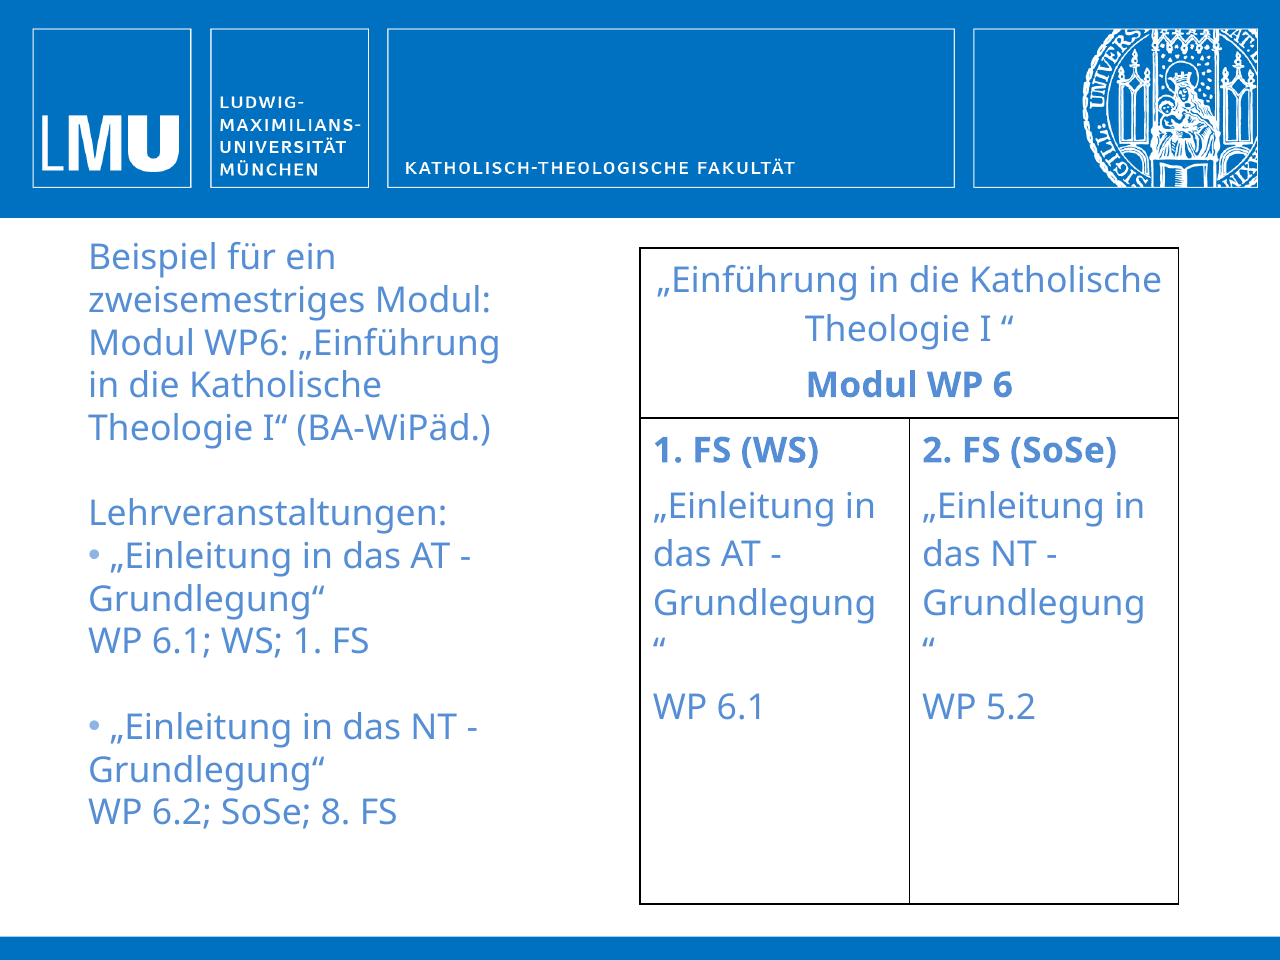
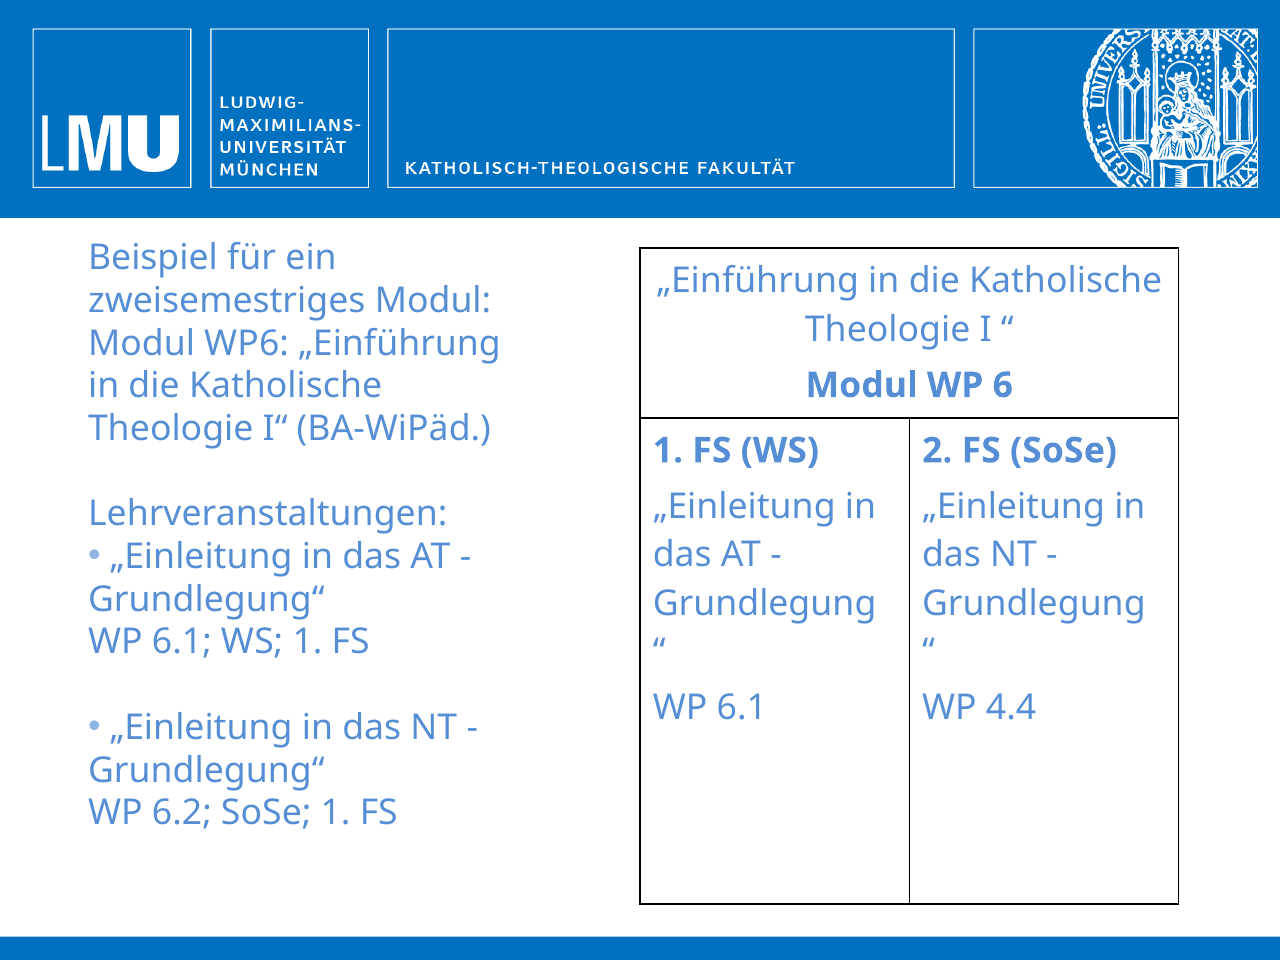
5.2: 5.2 -> 4.4
SoSe 8: 8 -> 1
